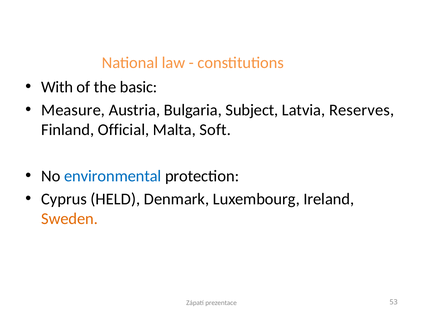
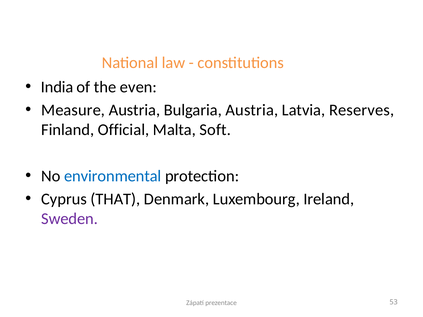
With: With -> India
basic: basic -> even
Bulgaria Subject: Subject -> Austria
HELD: HELD -> THAT
Sweden colour: orange -> purple
